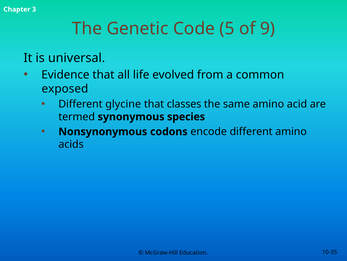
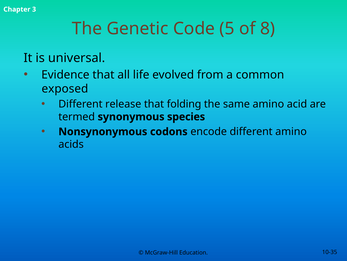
9: 9 -> 8
glycine: glycine -> release
classes: classes -> folding
